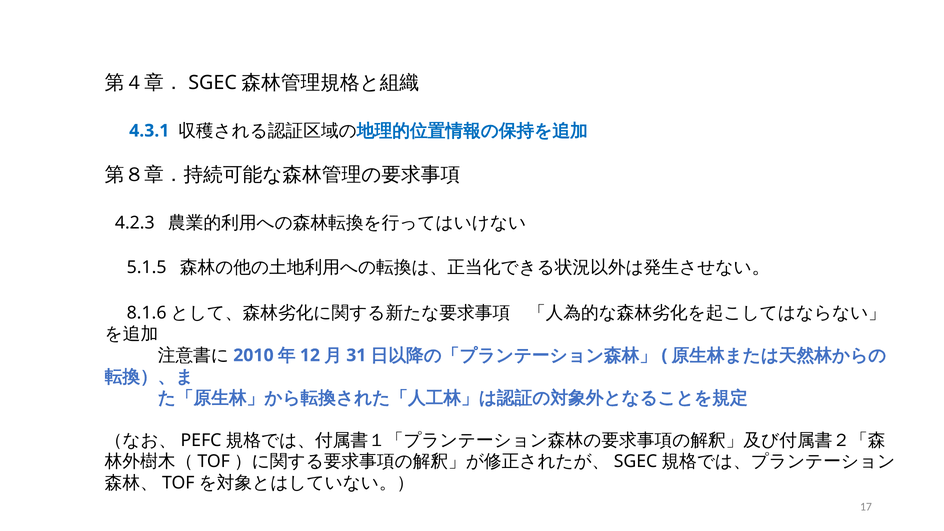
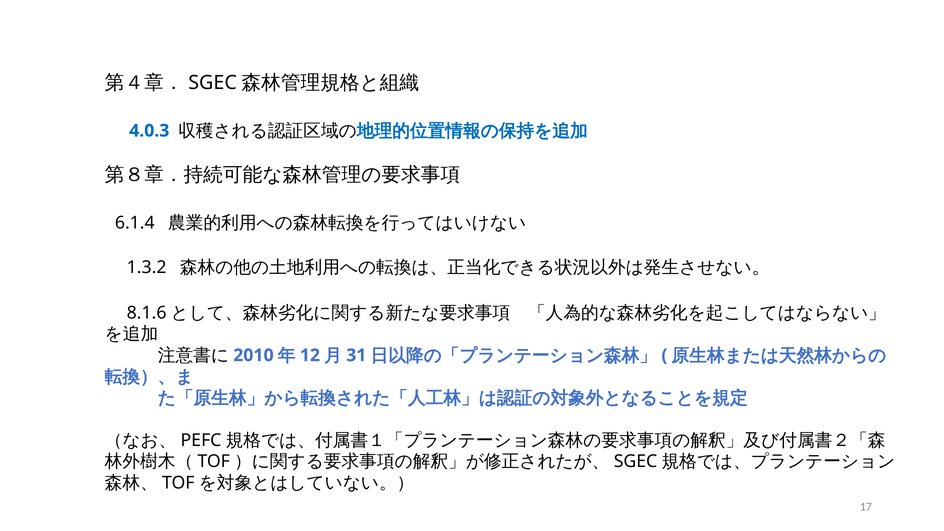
4.3.1: 4.3.1 -> 4.0.3
4.2.3: 4.2.3 -> 6.1.4
5.1.5: 5.1.5 -> 1.3.2
